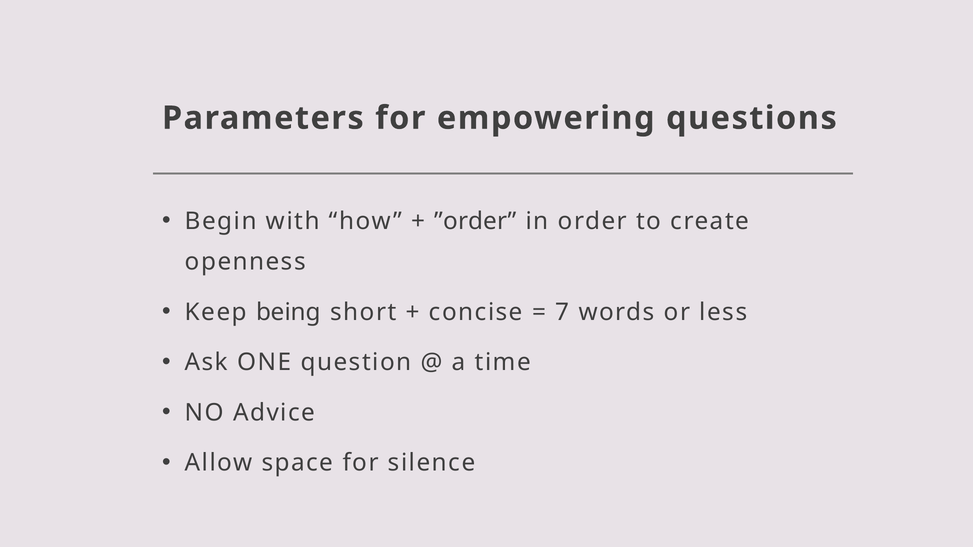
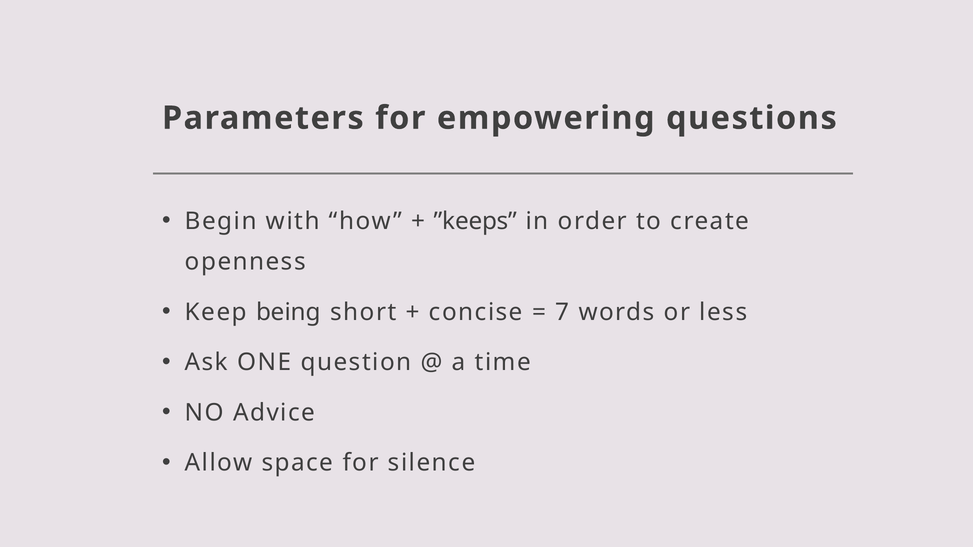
”order: ”order -> ”keeps
